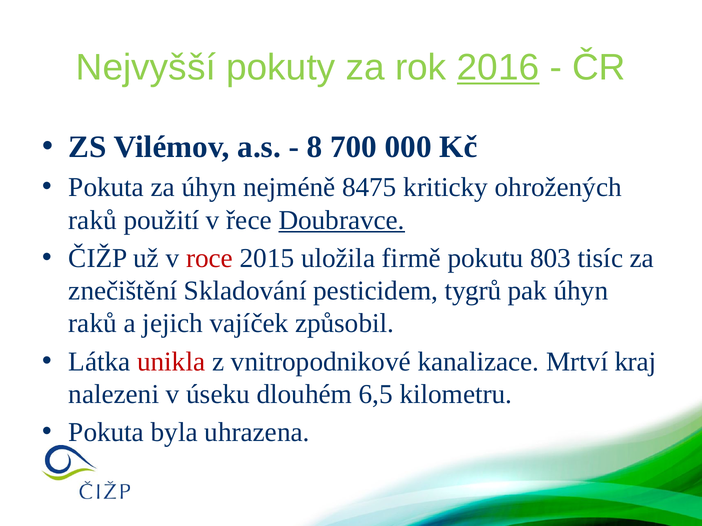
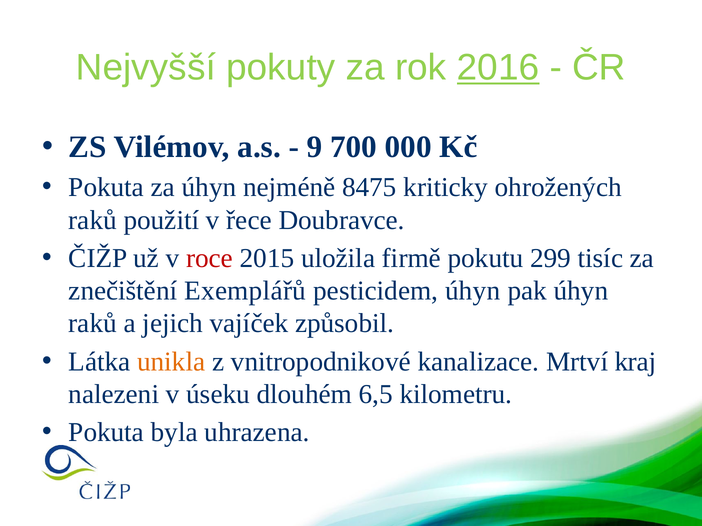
8: 8 -> 9
Doubravce underline: present -> none
803: 803 -> 299
Skladování: Skladování -> Exemplářů
pesticidem tygrů: tygrů -> úhyn
unikla colour: red -> orange
